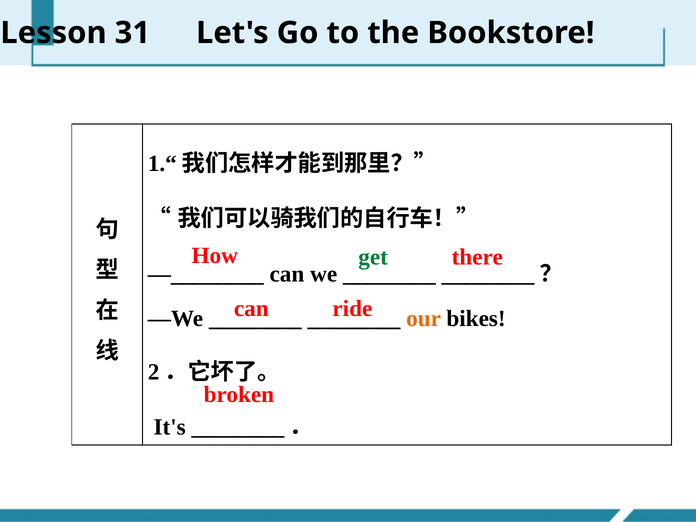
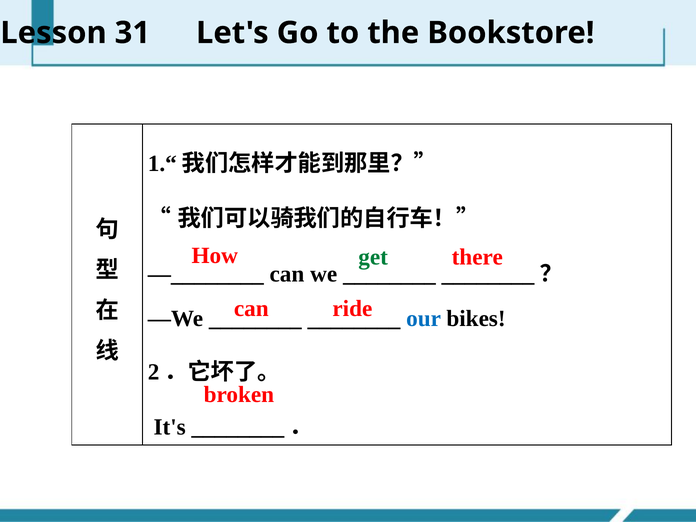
our colour: orange -> blue
